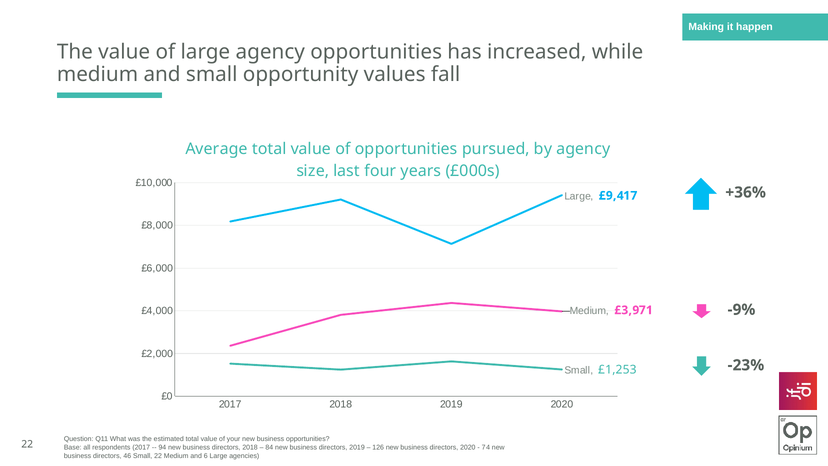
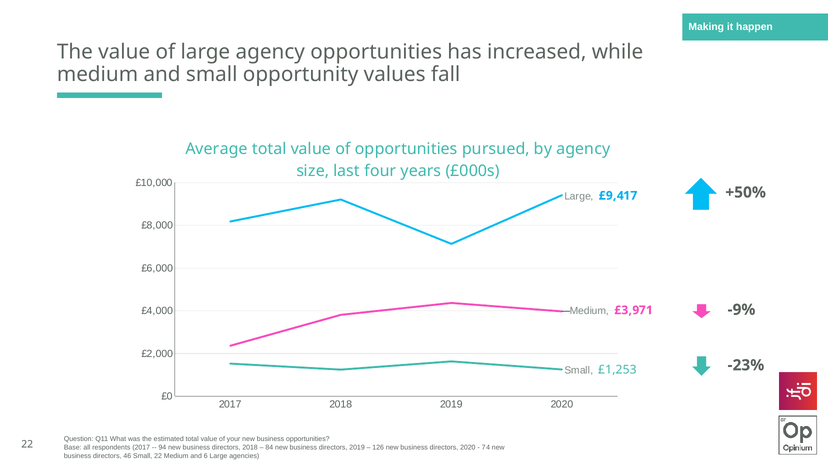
+36%: +36% -> +50%
